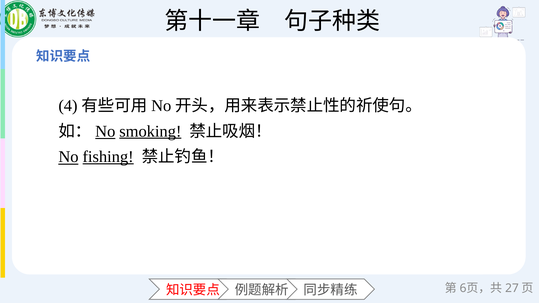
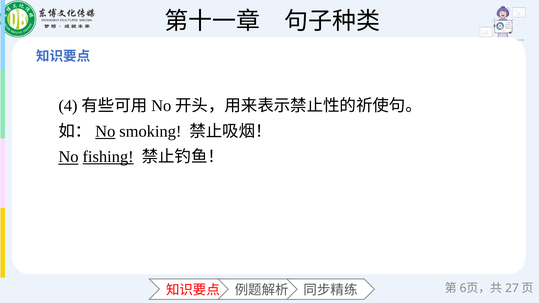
smoking underline: present -> none
